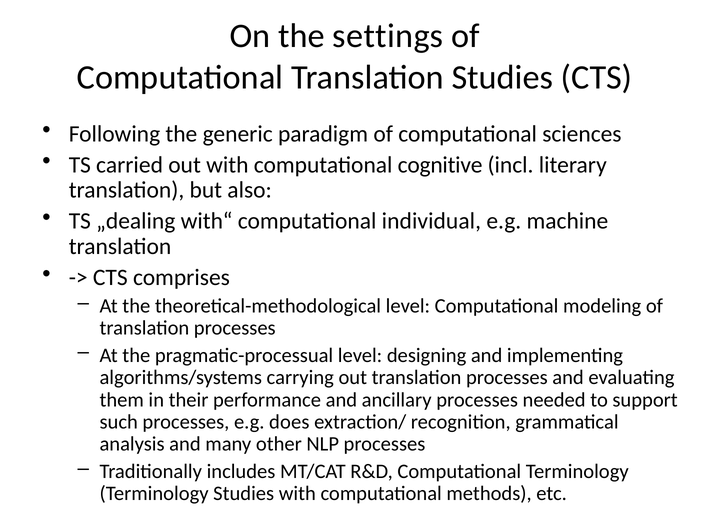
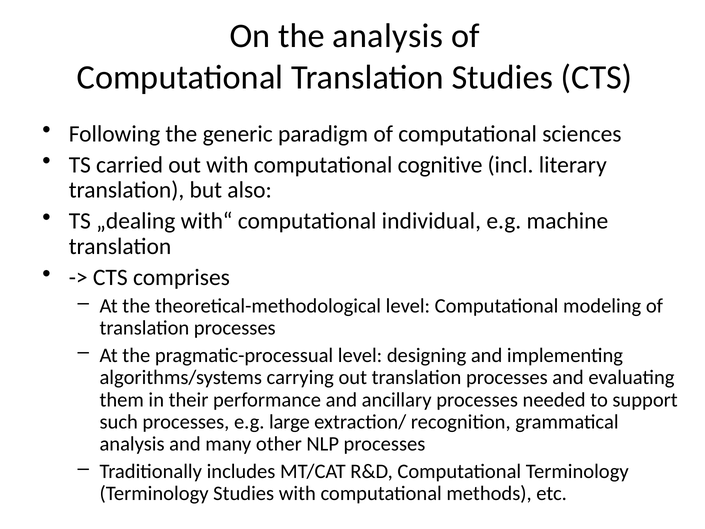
the settings: settings -> analysis
does: does -> large
